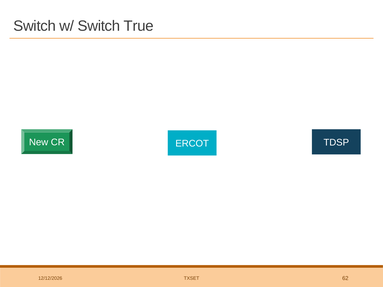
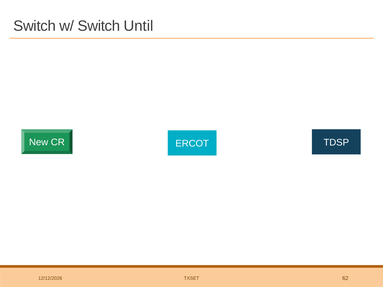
True: True -> Until
